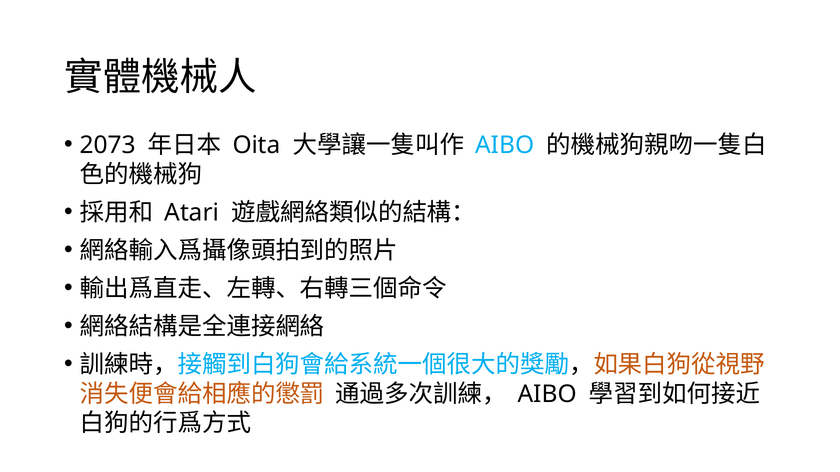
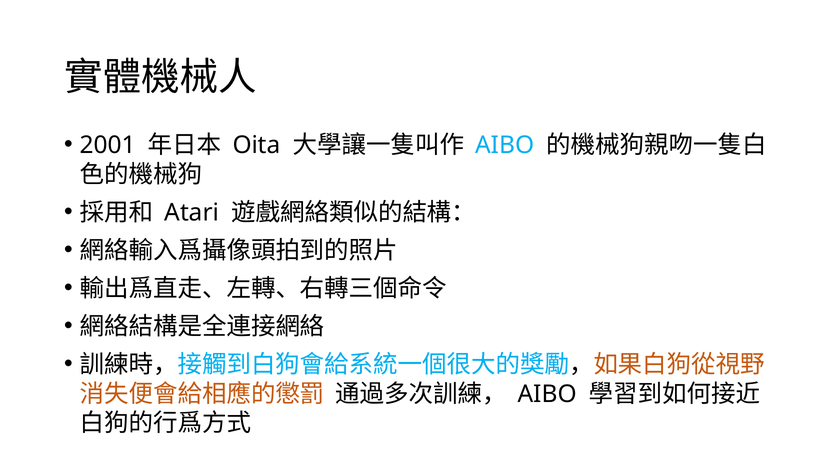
2073: 2073 -> 2001
